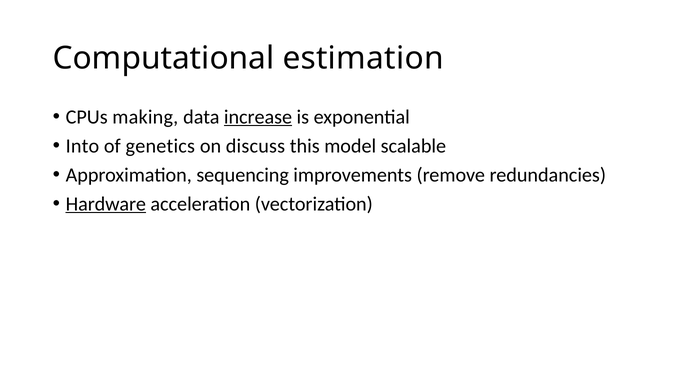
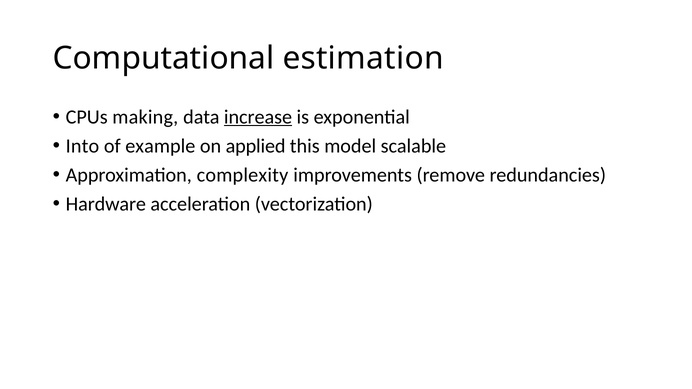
genetics: genetics -> example
discuss: discuss -> applied
sequencing: sequencing -> complexity
Hardware underline: present -> none
